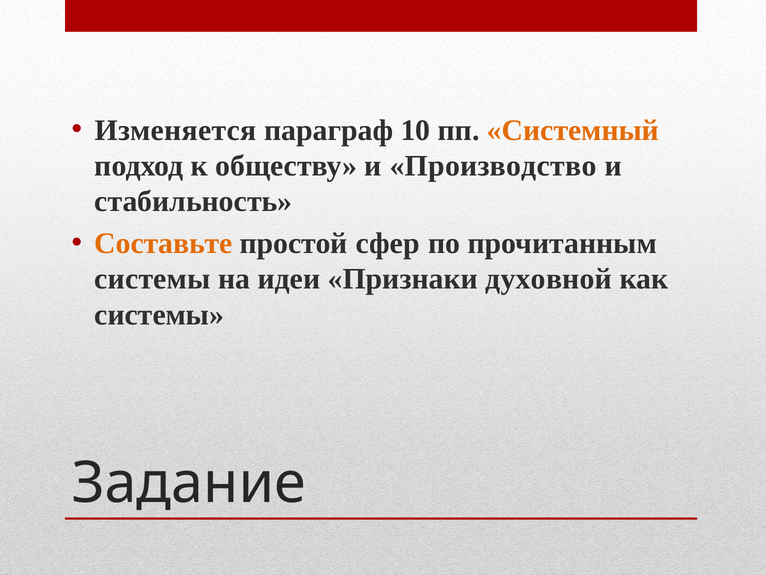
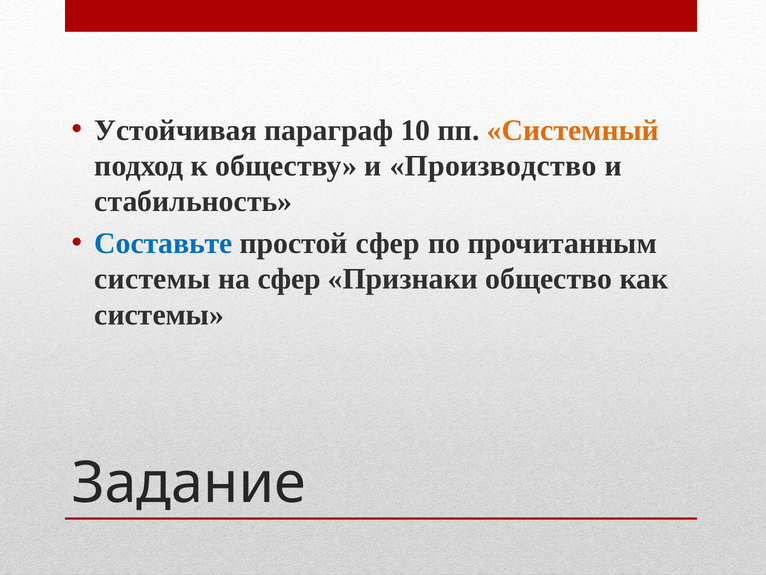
Изменяется: Изменяется -> Устойчивая
Составьте colour: orange -> blue
на идеи: идеи -> сфер
духовной: духовной -> общество
